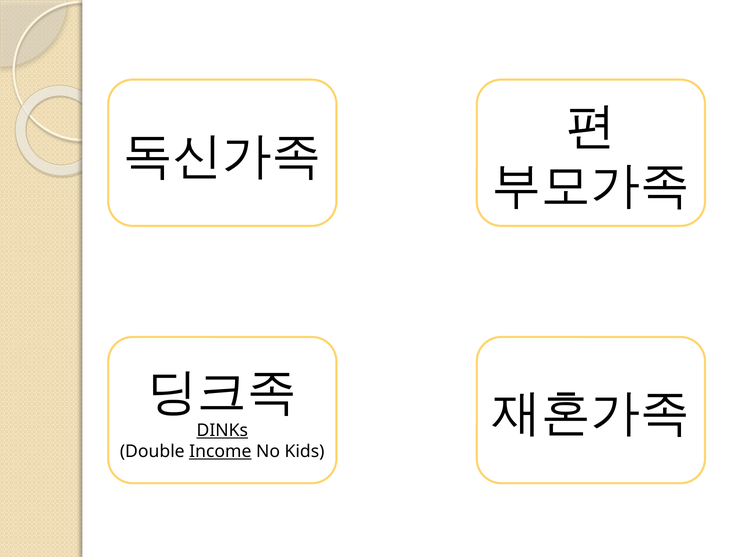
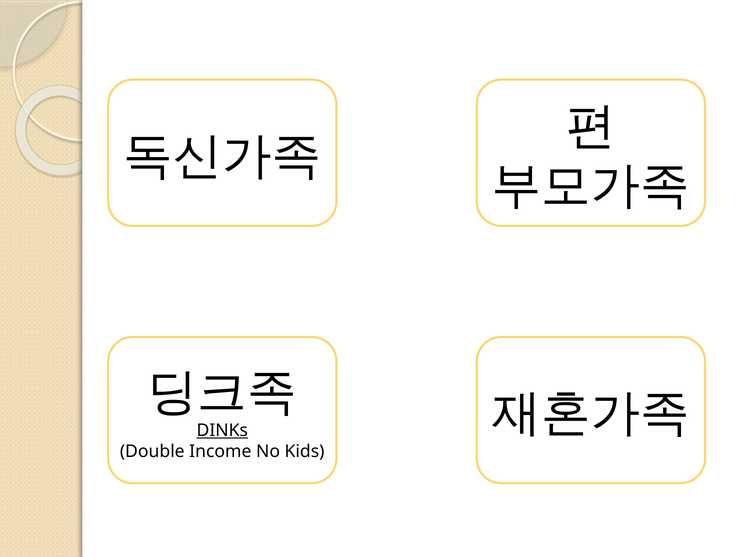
Income underline: present -> none
